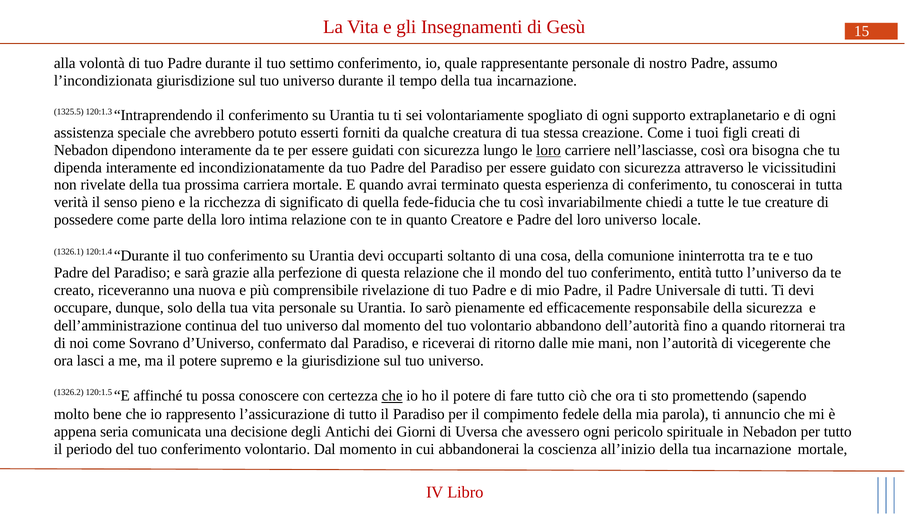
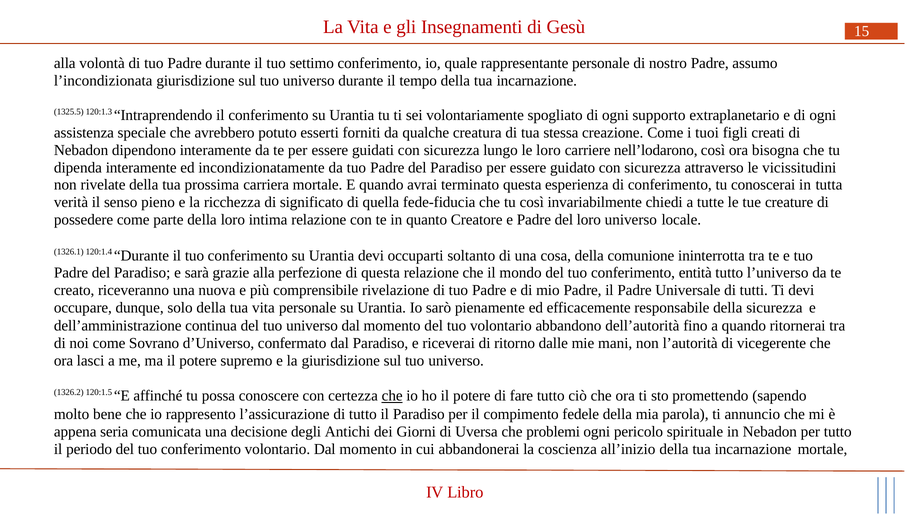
loro at (548, 150) underline: present -> none
nell’lasciasse: nell’lasciasse -> nell’lodarono
avessero: avessero -> problemi
